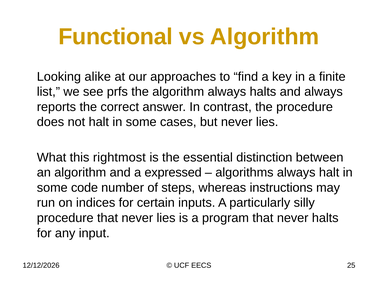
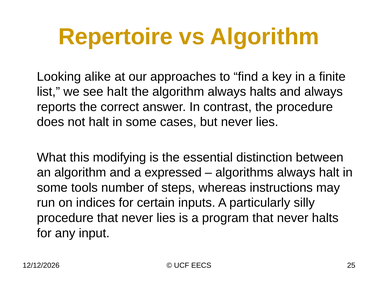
Functional: Functional -> Repertoire
see prfs: prfs -> halt
rightmost: rightmost -> modifying
code: code -> tools
